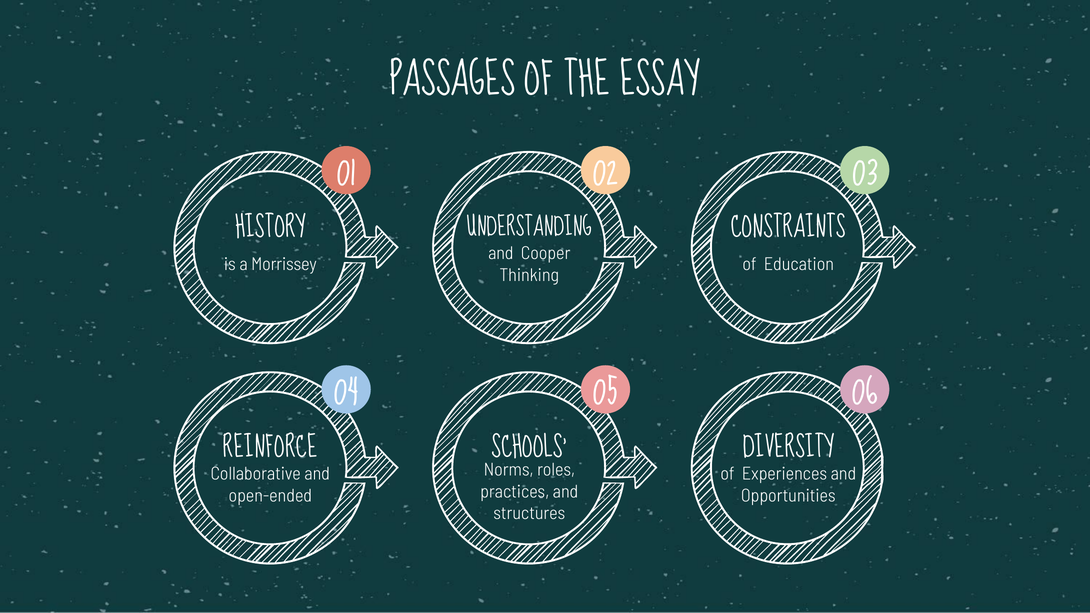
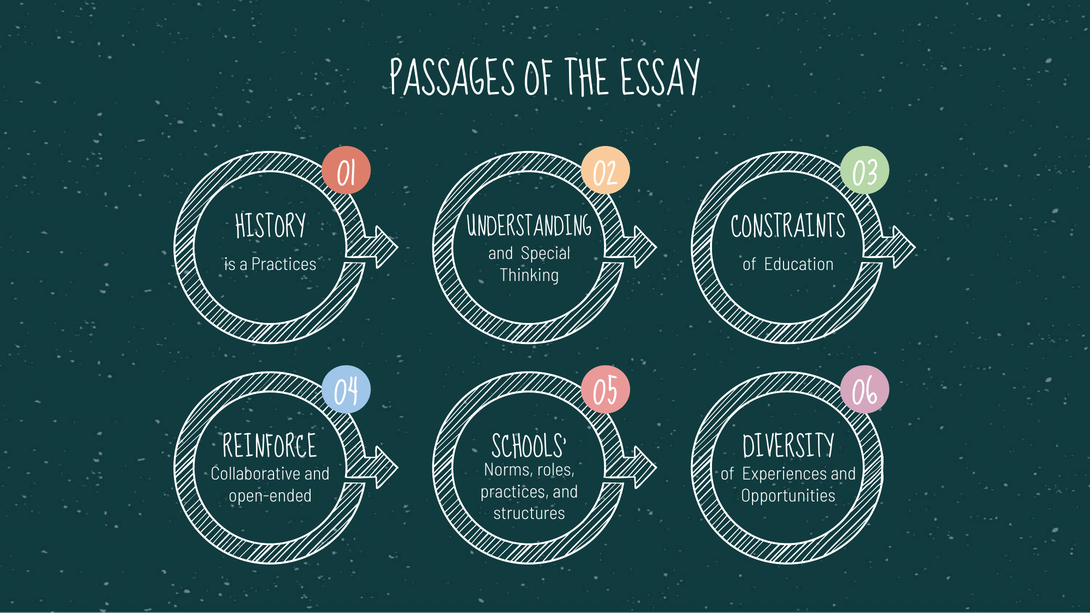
Cooper: Cooper -> Special
a Morrissey: Morrissey -> Practices
